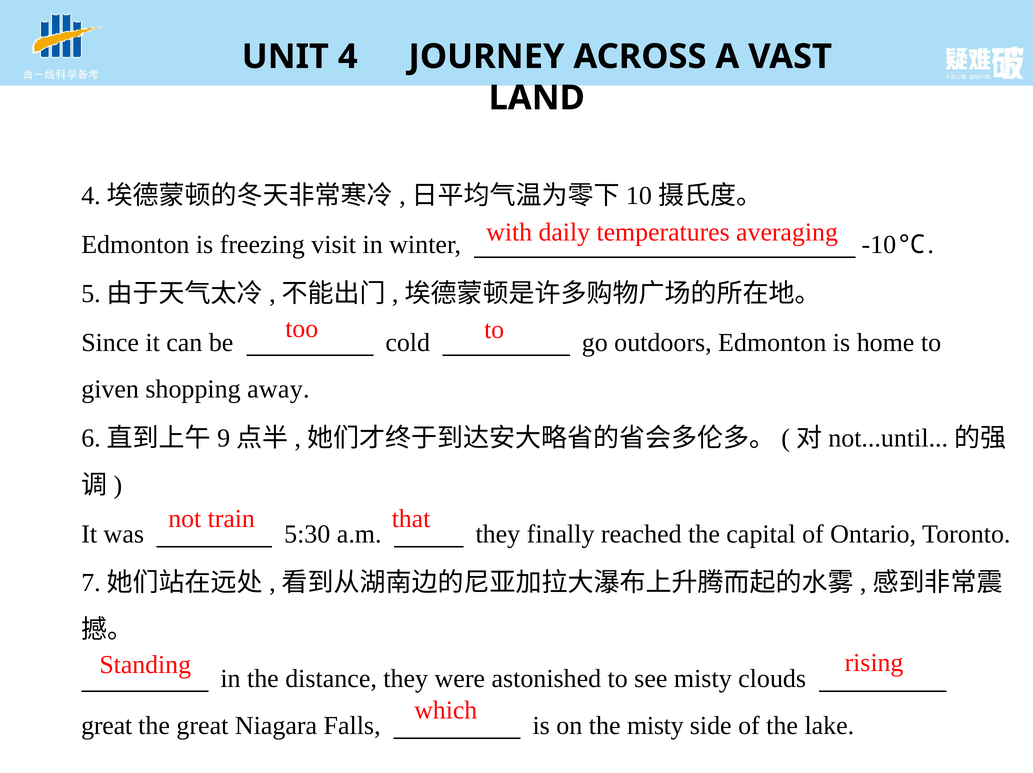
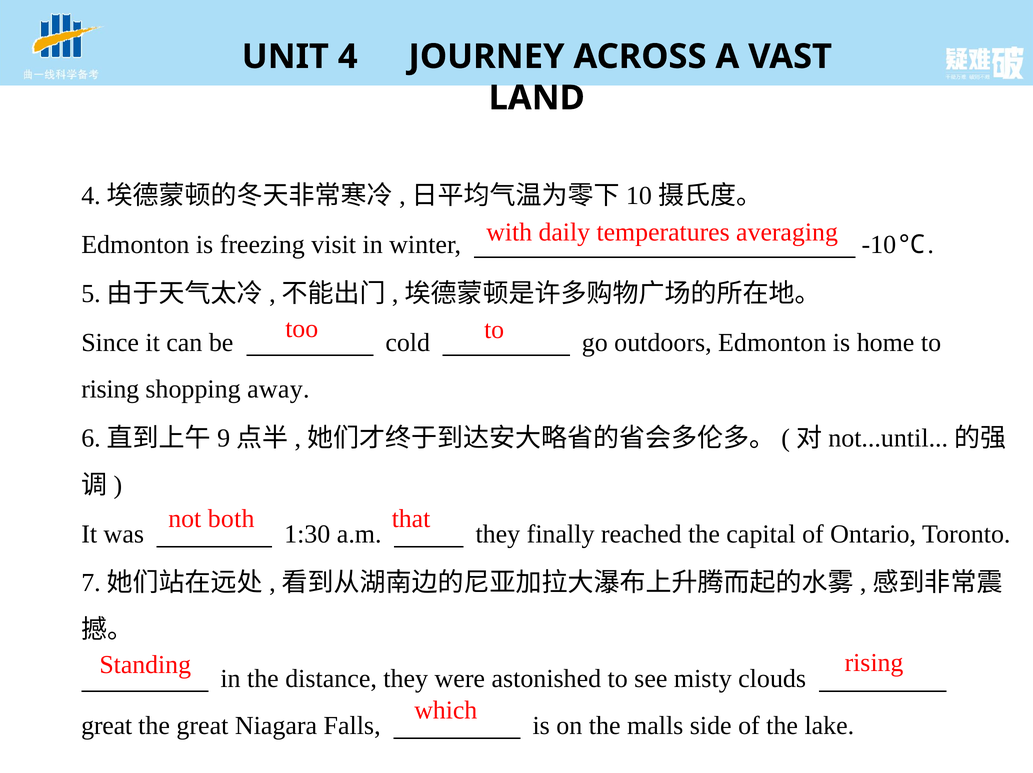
given at (110, 389): given -> rising
train: train -> both
5:30: 5:30 -> 1:30
the misty: misty -> malls
